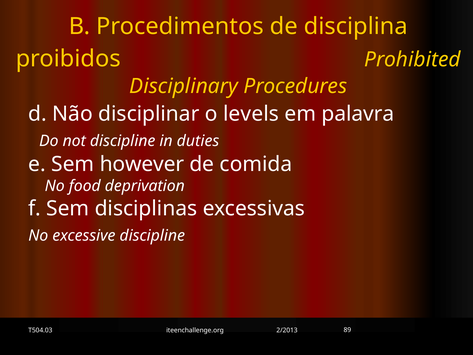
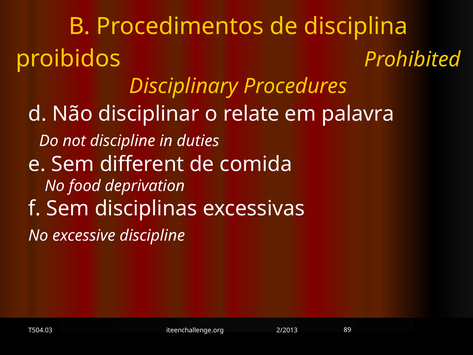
levels: levels -> relate
however: however -> different
